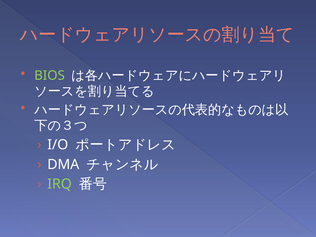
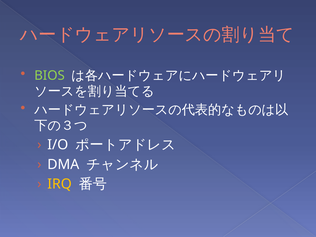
IRQ colour: light green -> yellow
